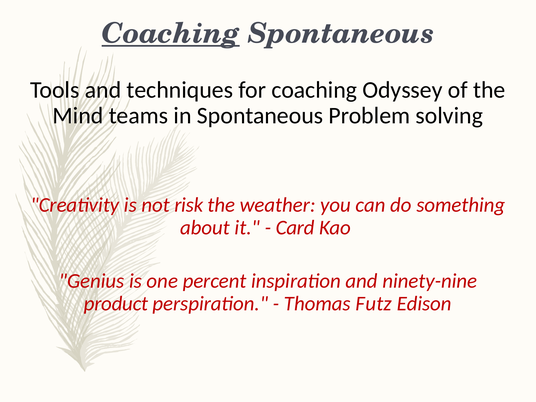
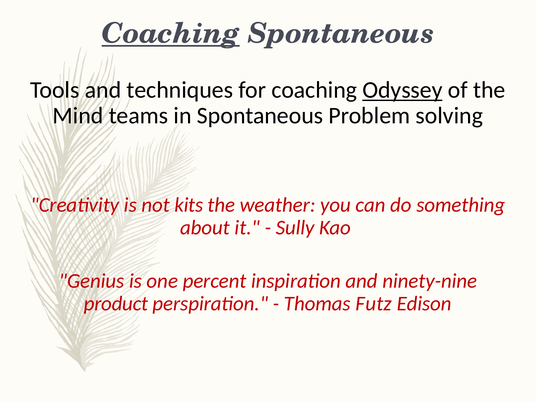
Odyssey underline: none -> present
risk: risk -> kits
Card: Card -> Sully
